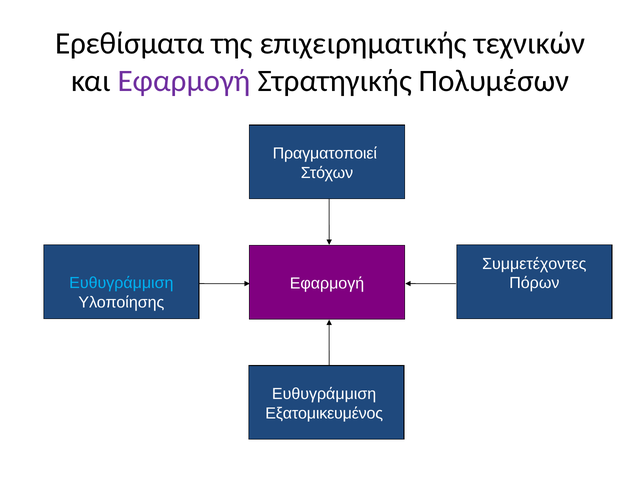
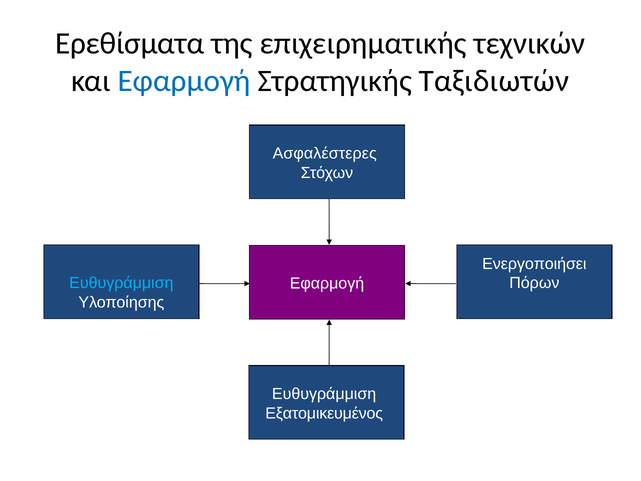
Εφαρμογή at (184, 81) colour: purple -> blue
Πολυμέσων: Πολυμέσων -> Ταξιδιωτών
Πραγματοποιεί: Πραγματοποιεί -> Ασφαλέστερες
Συμμετέχοντες: Συμμετέχοντες -> Ενεργοποιήσει
